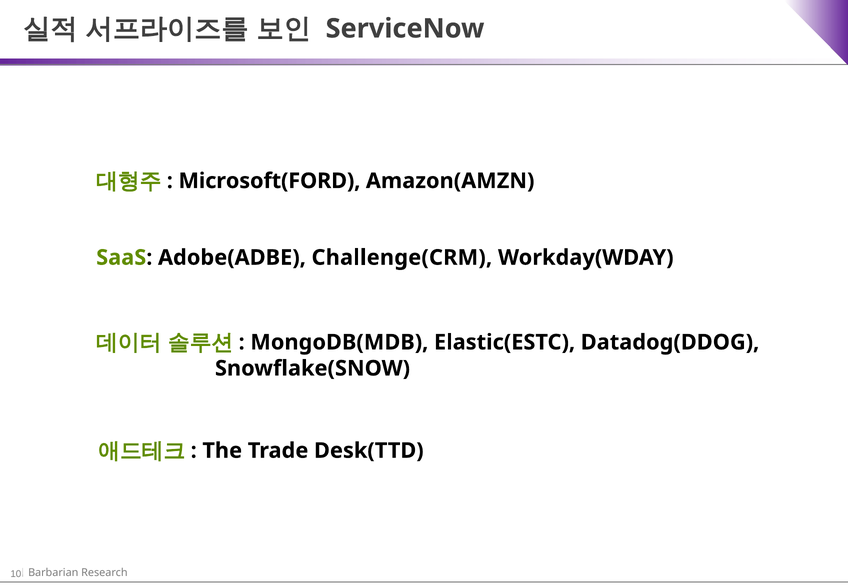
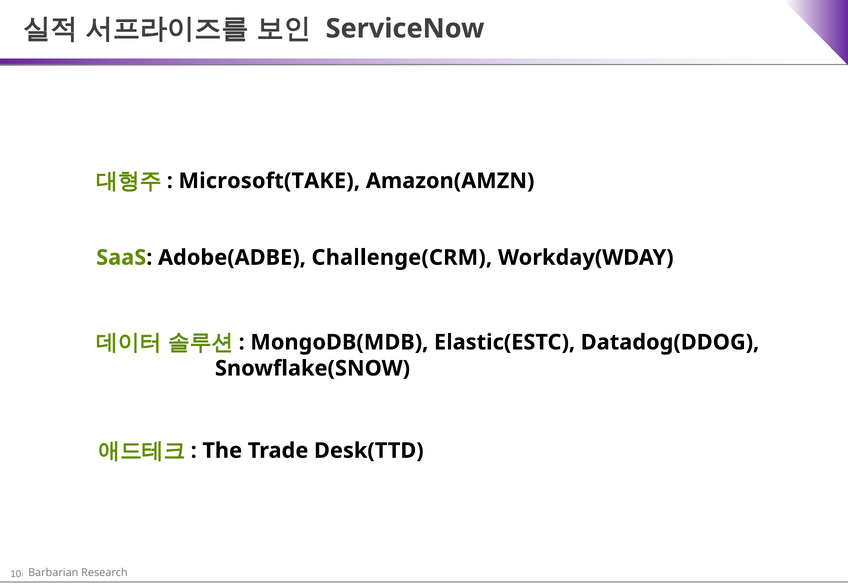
Microsoft(FORD: Microsoft(FORD -> Microsoft(TAKE
